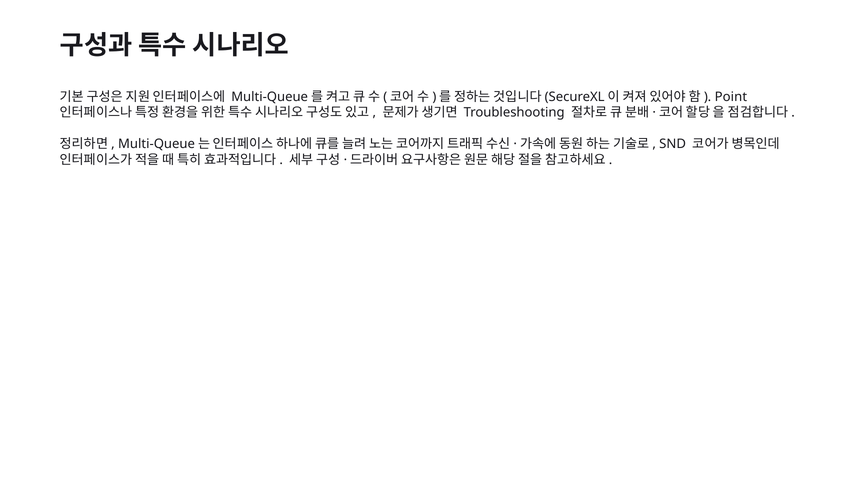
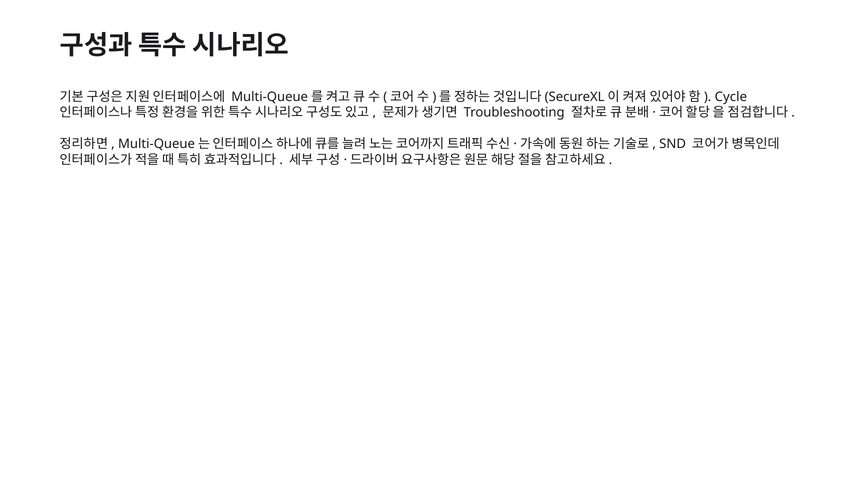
Point: Point -> Cycle
